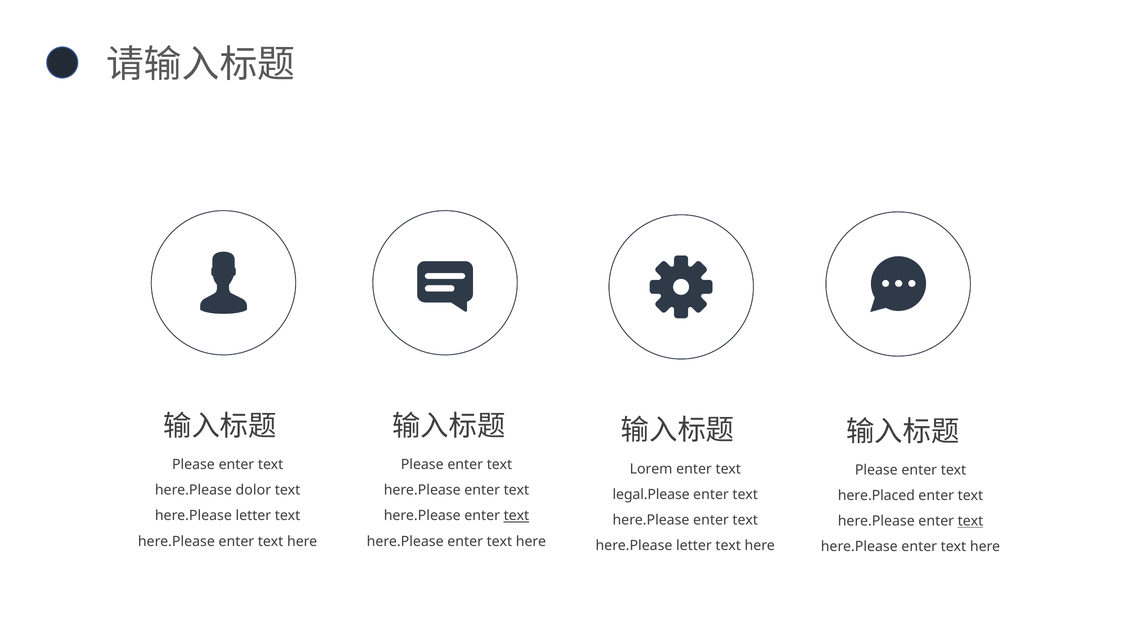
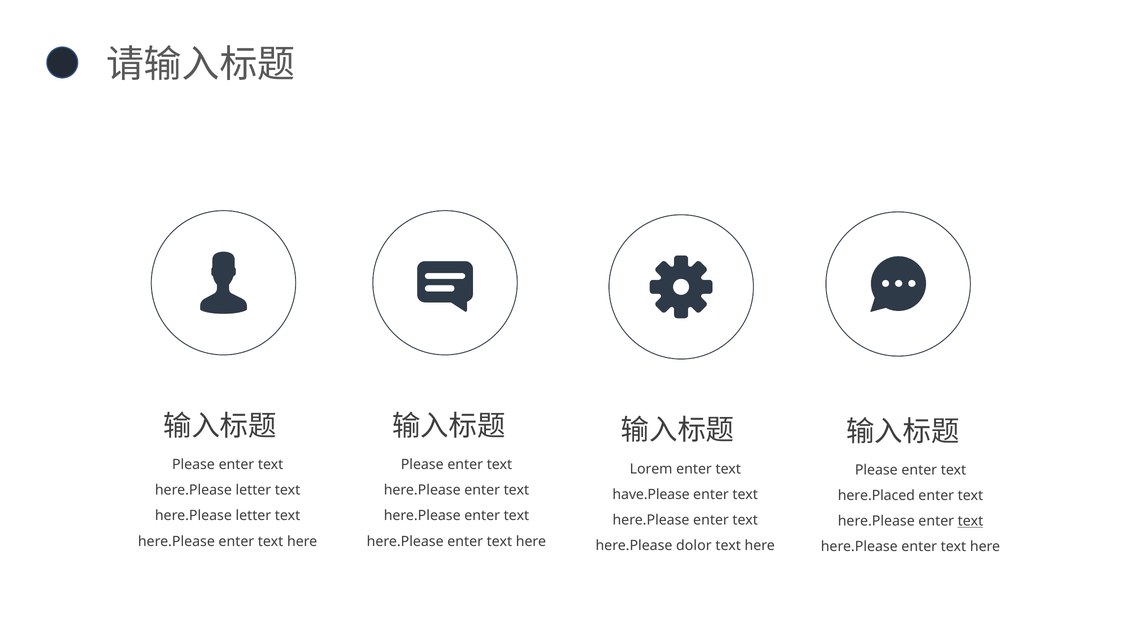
dolor at (253, 490): dolor -> letter
legal.Please: legal.Please -> have.Please
text at (516, 516) underline: present -> none
letter at (694, 545): letter -> dolor
